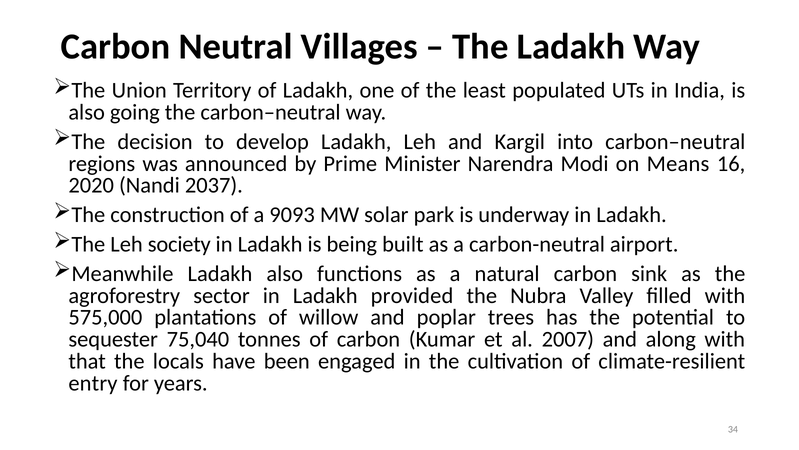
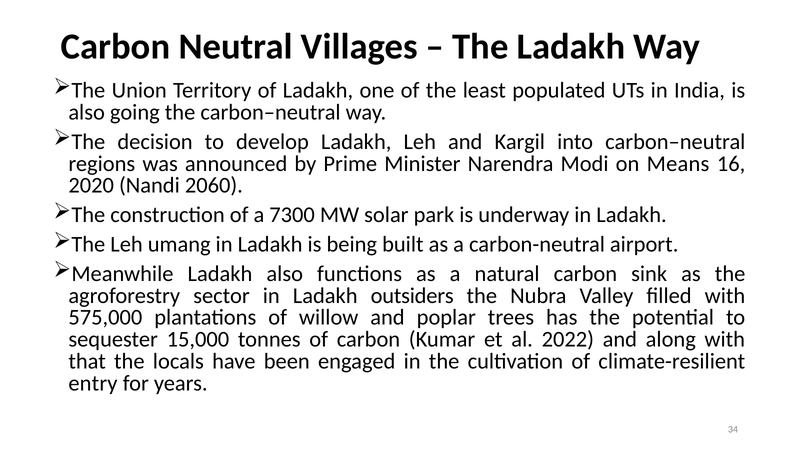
2037: 2037 -> 2060
9093: 9093 -> 7300
society: society -> umang
provided: provided -> outsiders
75,040: 75,040 -> 15,000
2007: 2007 -> 2022
